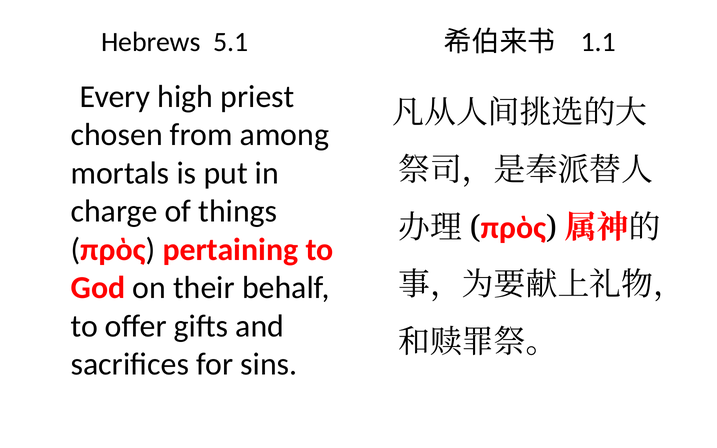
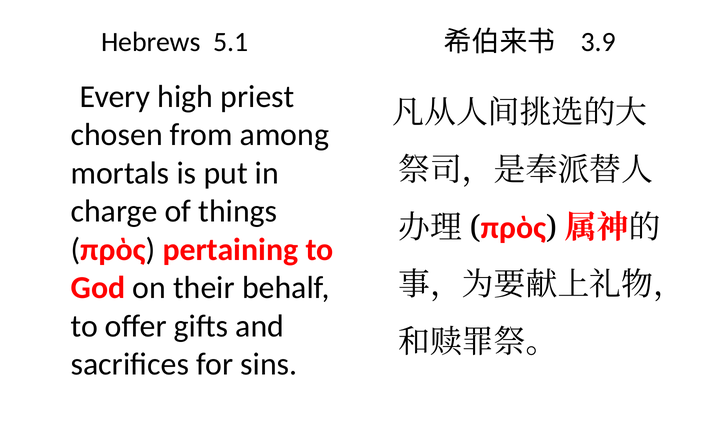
1.1: 1.1 -> 3.9
